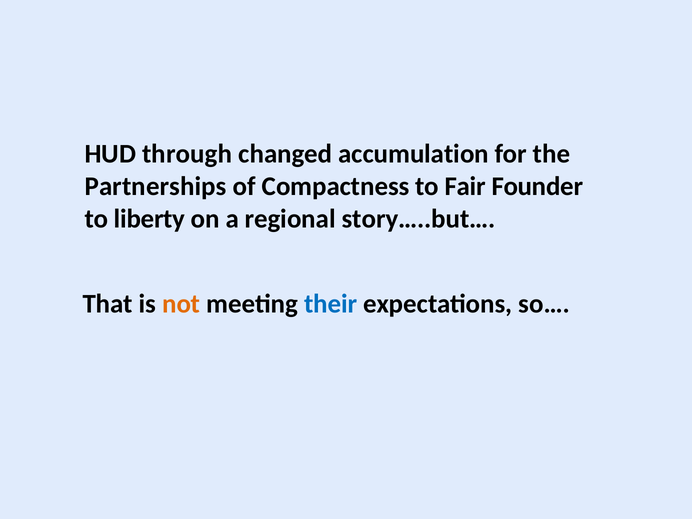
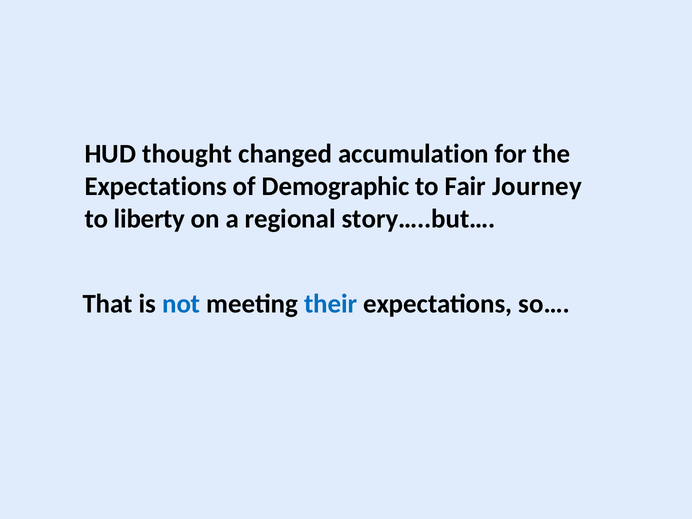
through: through -> thought
Partnerships at (156, 186): Partnerships -> Expectations
Compactness: Compactness -> Demographic
Founder: Founder -> Journey
not colour: orange -> blue
